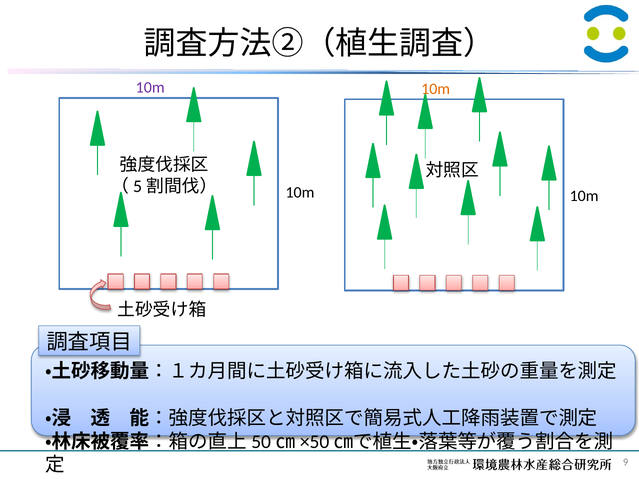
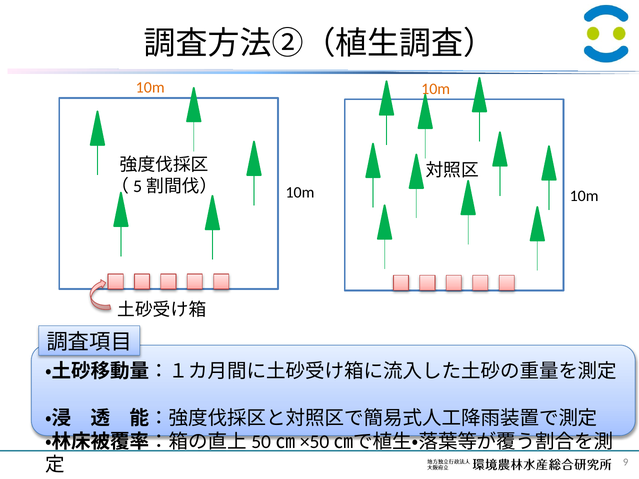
10m at (150, 87) colour: purple -> orange
